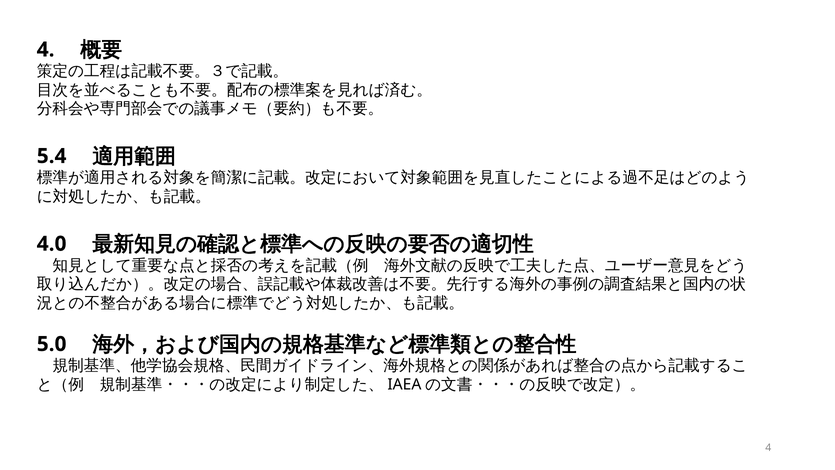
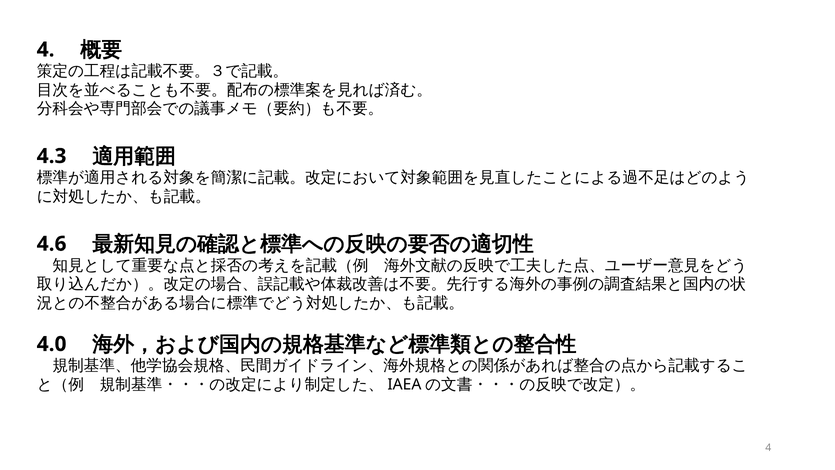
5.4: 5.4 -> 4.3
4.0: 4.0 -> 4.6
5.0: 5.0 -> 4.0
